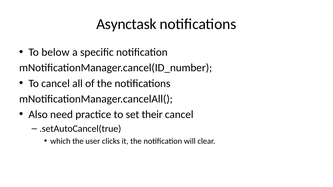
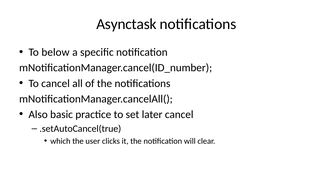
need: need -> basic
their: their -> later
